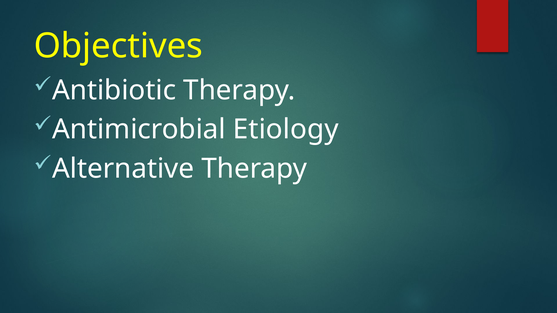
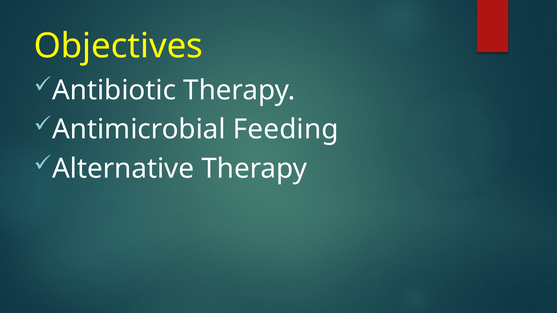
Etiology: Etiology -> Feeding
